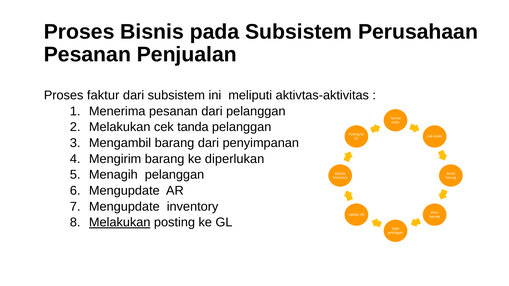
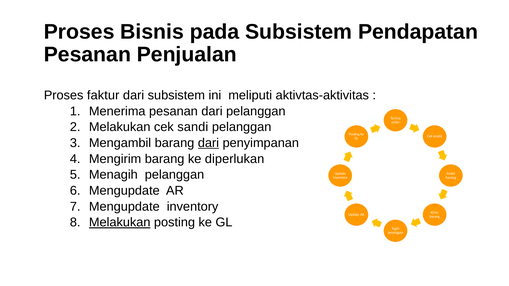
Perusahaan: Perusahaan -> Pendapatan
tanda: tanda -> sandi
dari at (208, 143) underline: none -> present
